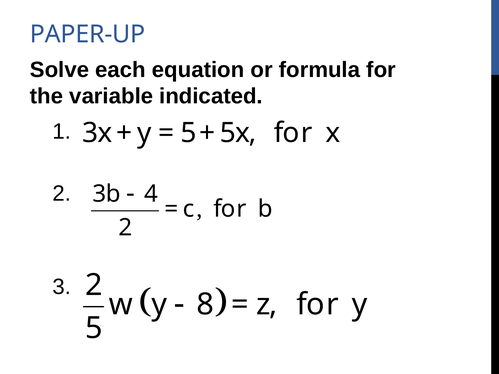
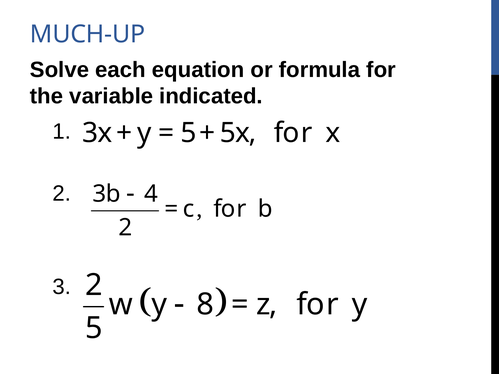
PAPER-UP: PAPER-UP -> MUCH-UP
